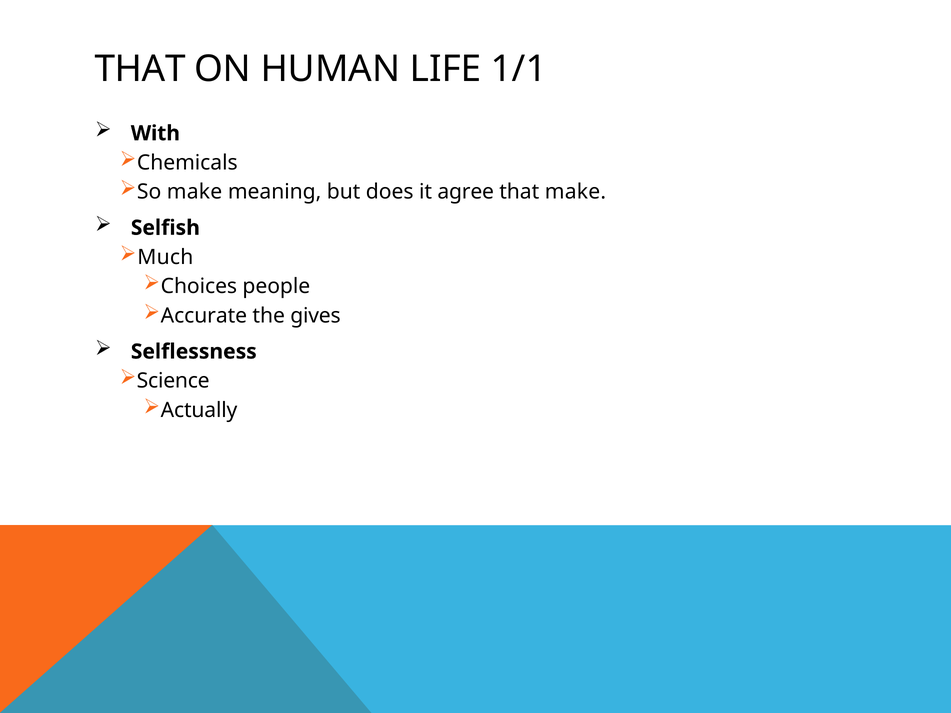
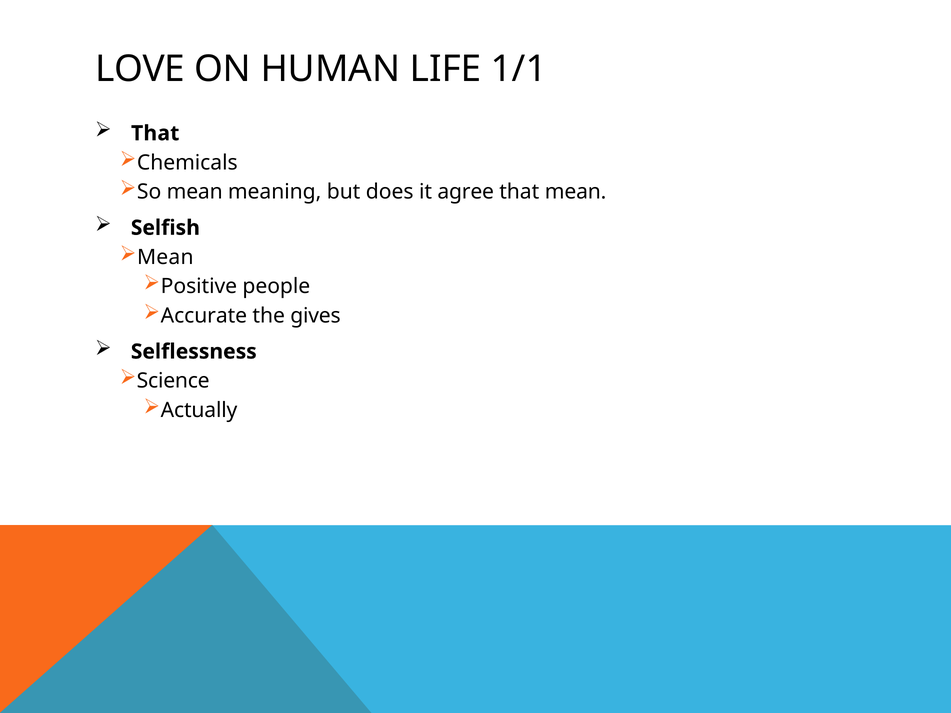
THAT at (140, 69): THAT -> LOVE
With at (155, 133): With -> That
So make: make -> mean
that make: make -> mean
Much at (165, 257): Much -> Mean
Choices: Choices -> Positive
